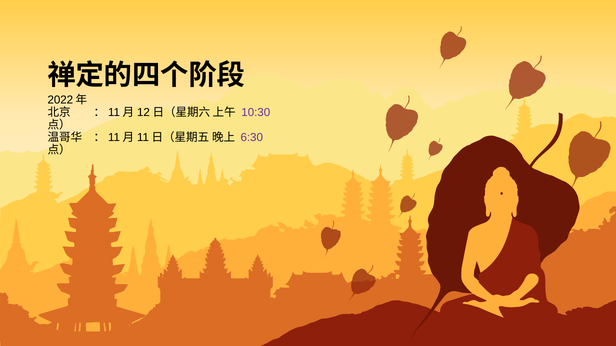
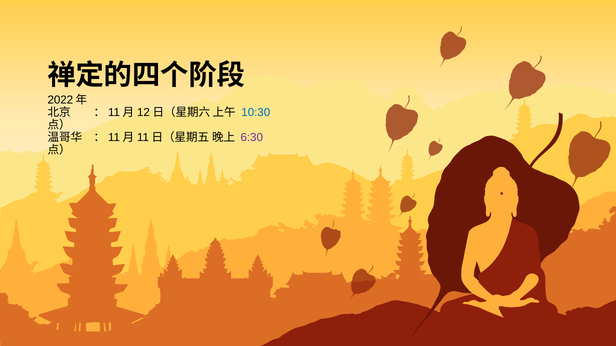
10:30 colour: purple -> blue
